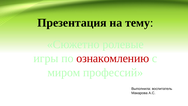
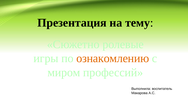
ознакомлению colour: red -> orange
